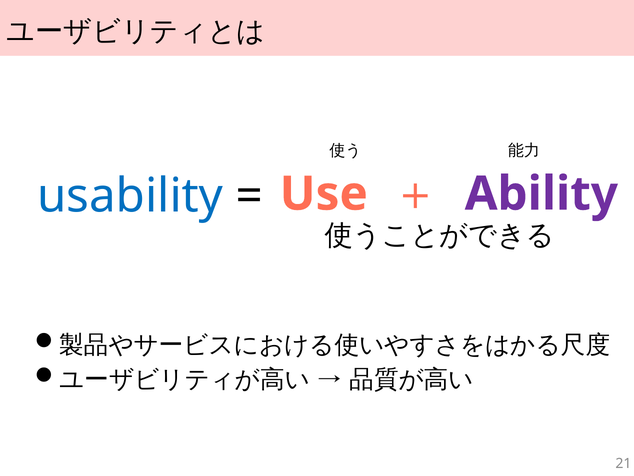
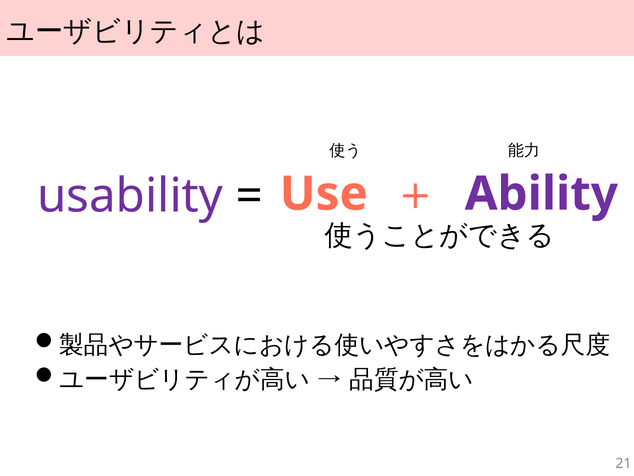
usability colour: blue -> purple
